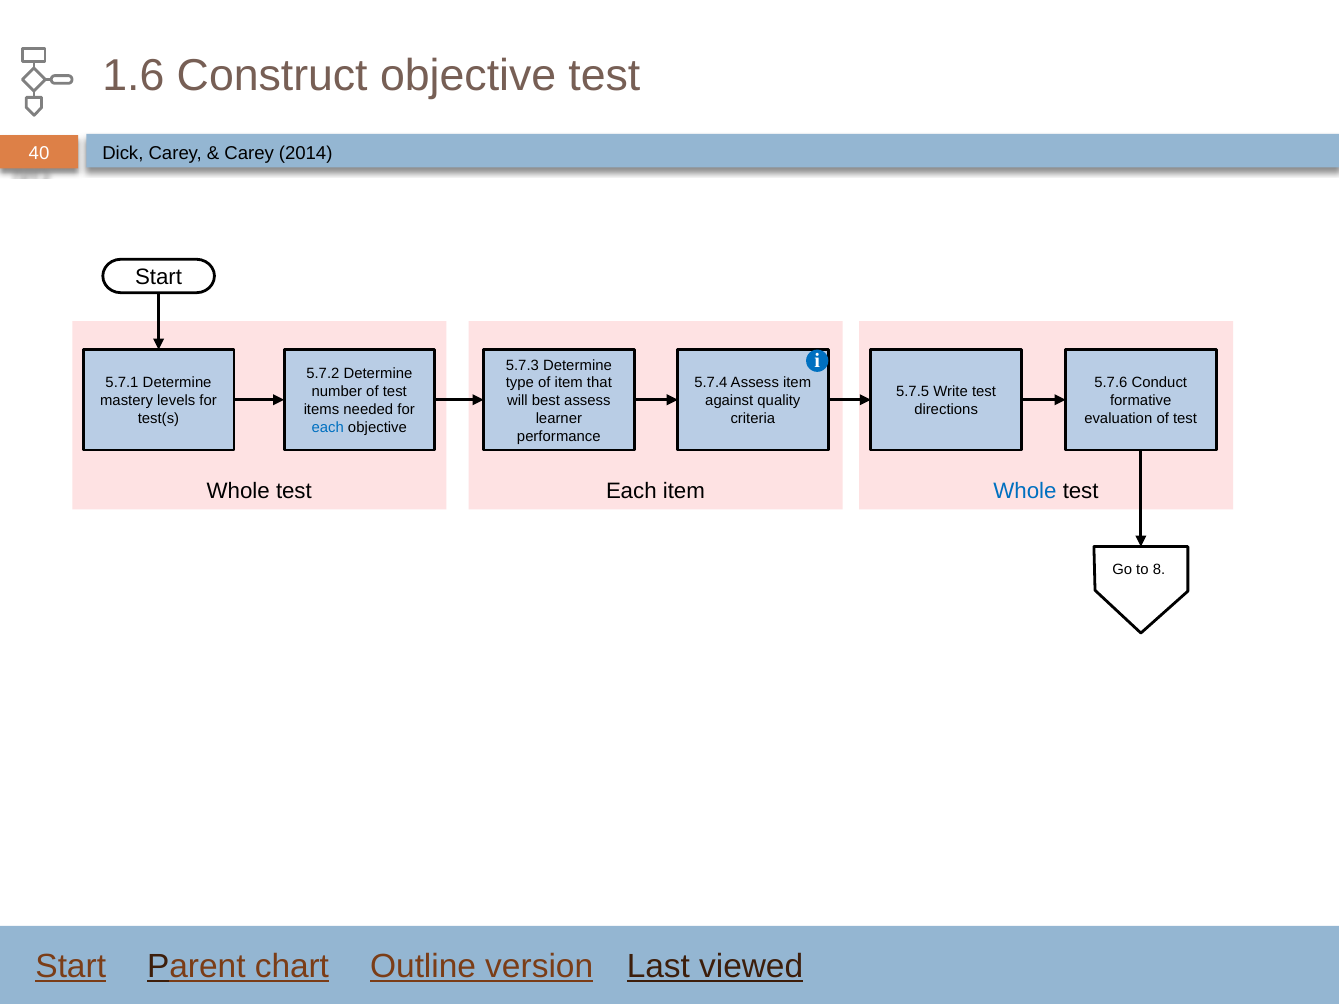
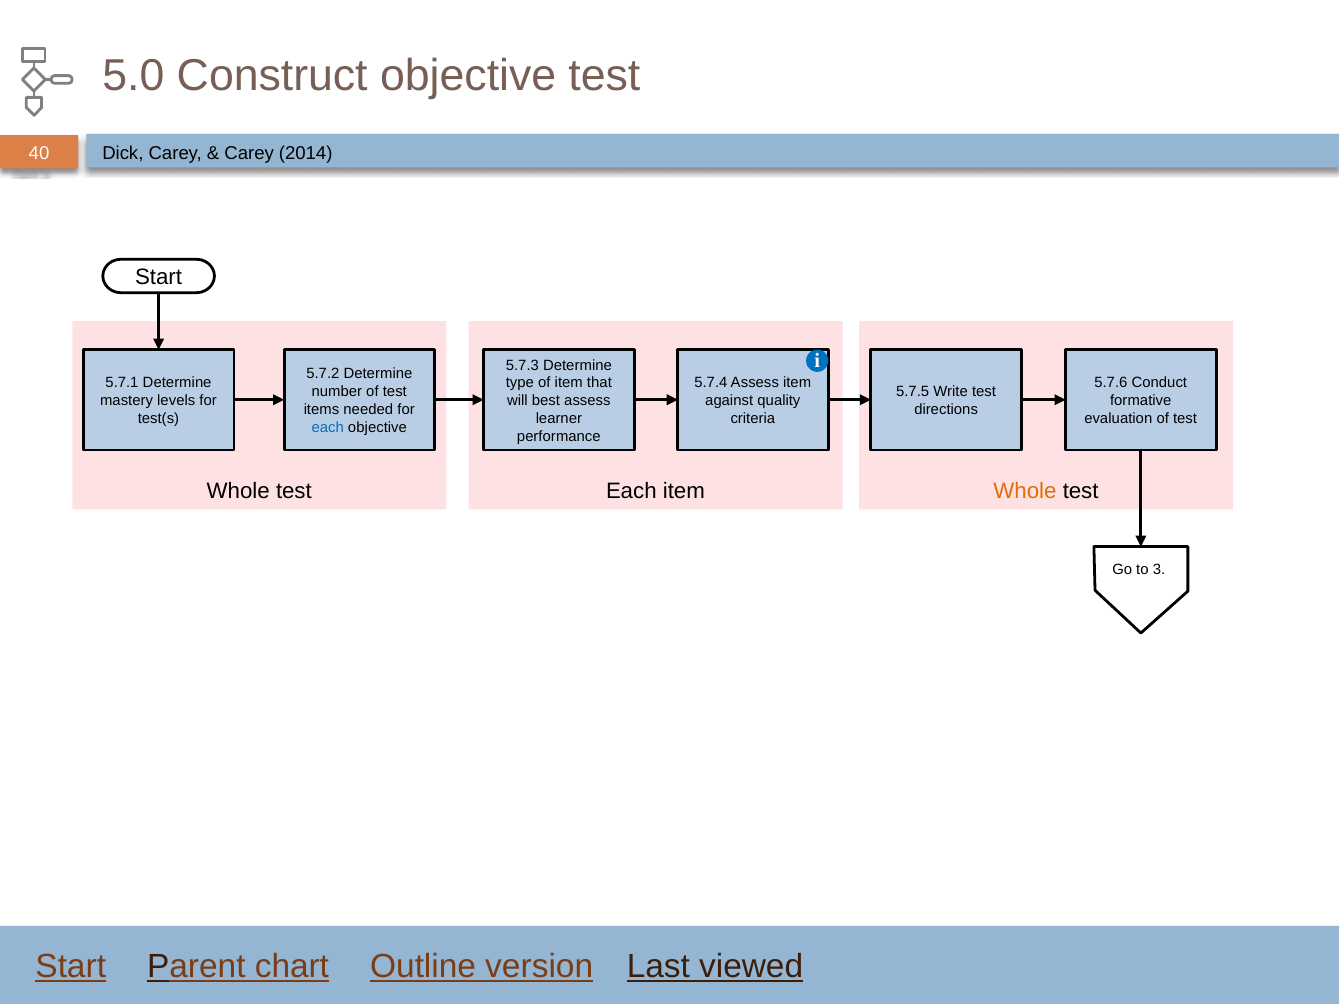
1.6: 1.6 -> 5.0
Whole at (1025, 491) colour: blue -> orange
8: 8 -> 3
